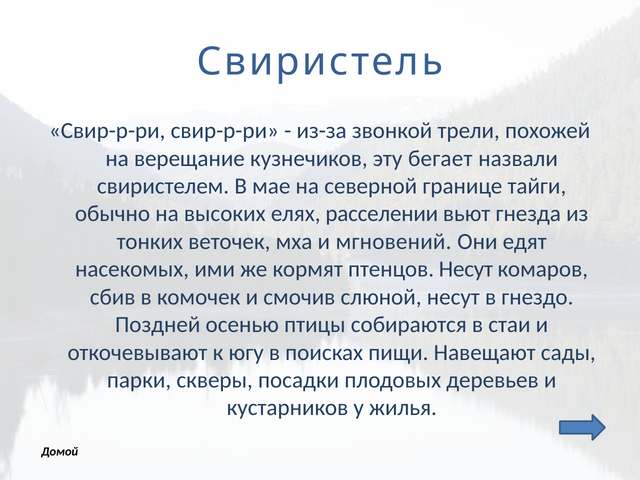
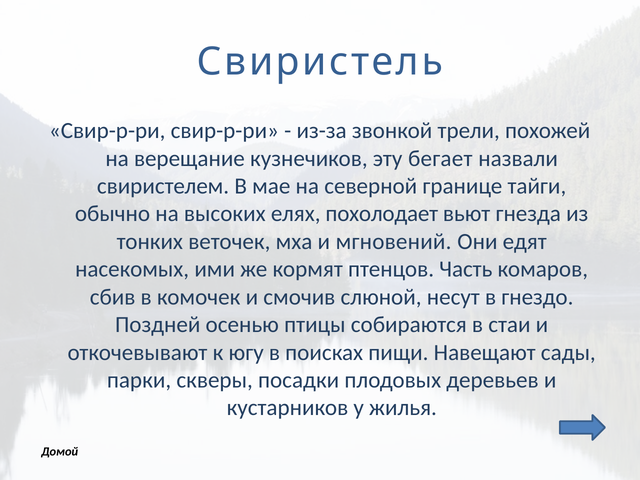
расселении: расселении -> похолодает
птенцов Несут: Несут -> Часть
